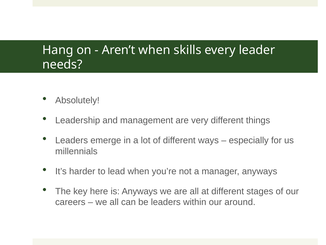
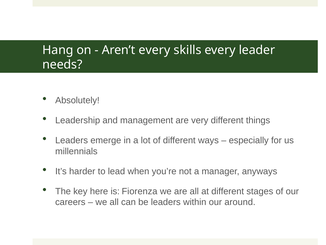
Aren’t when: when -> every
is Anyways: Anyways -> Fiorenza
